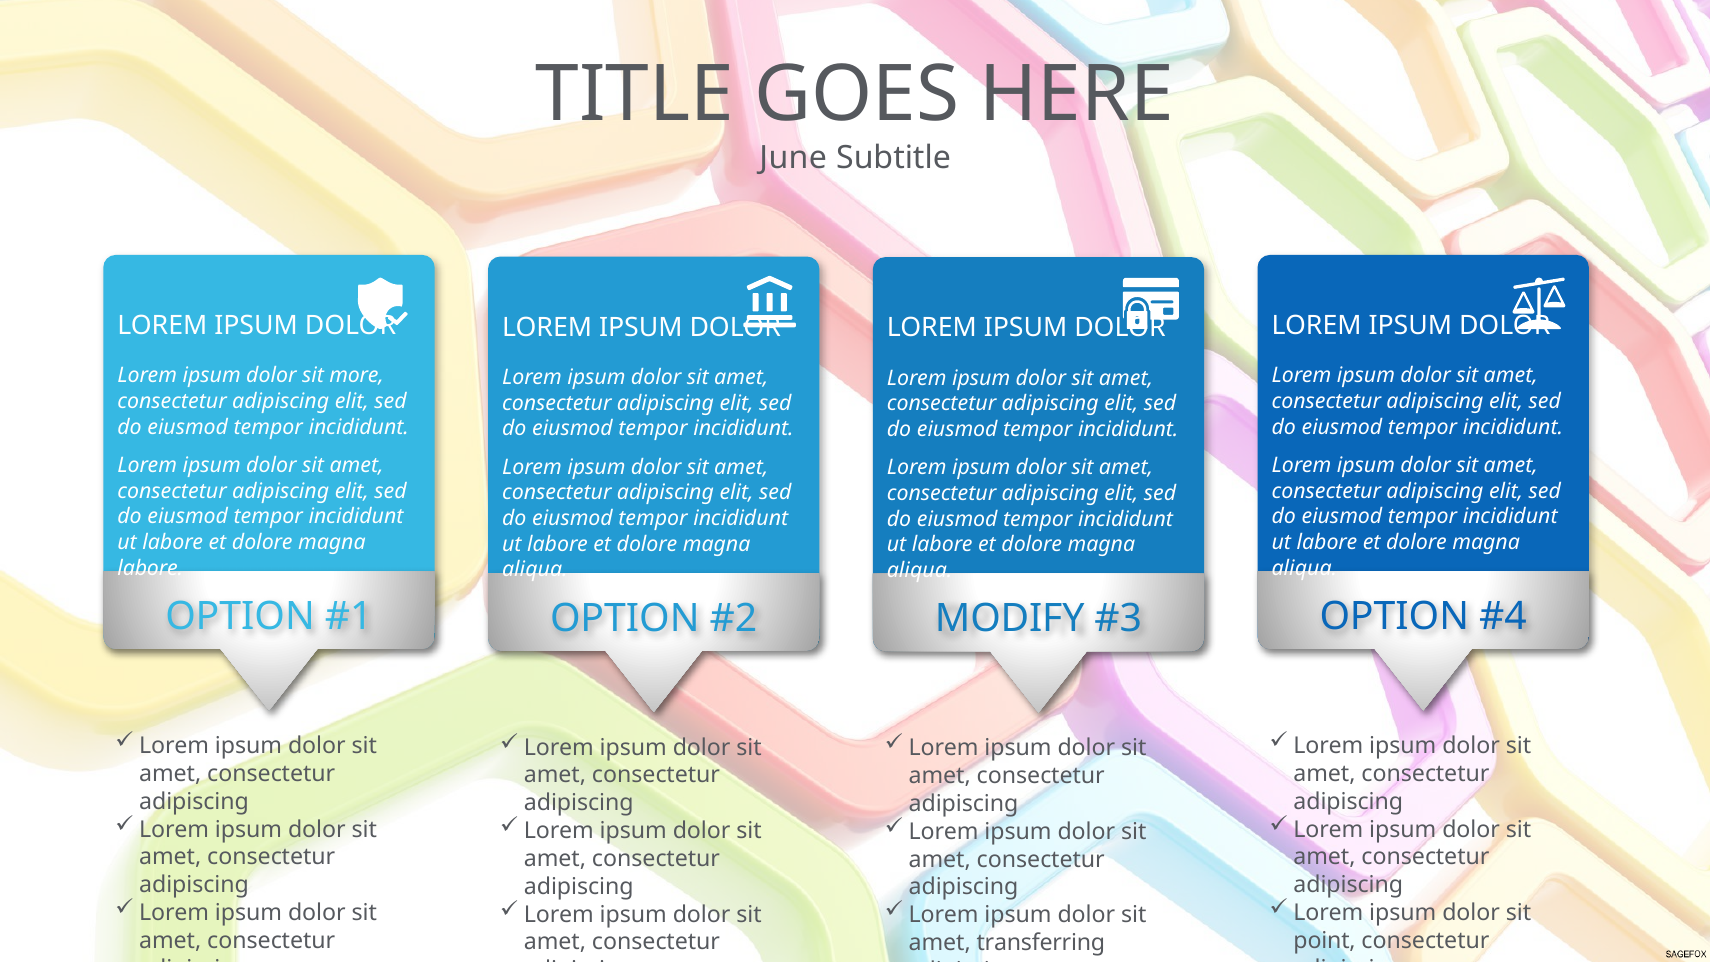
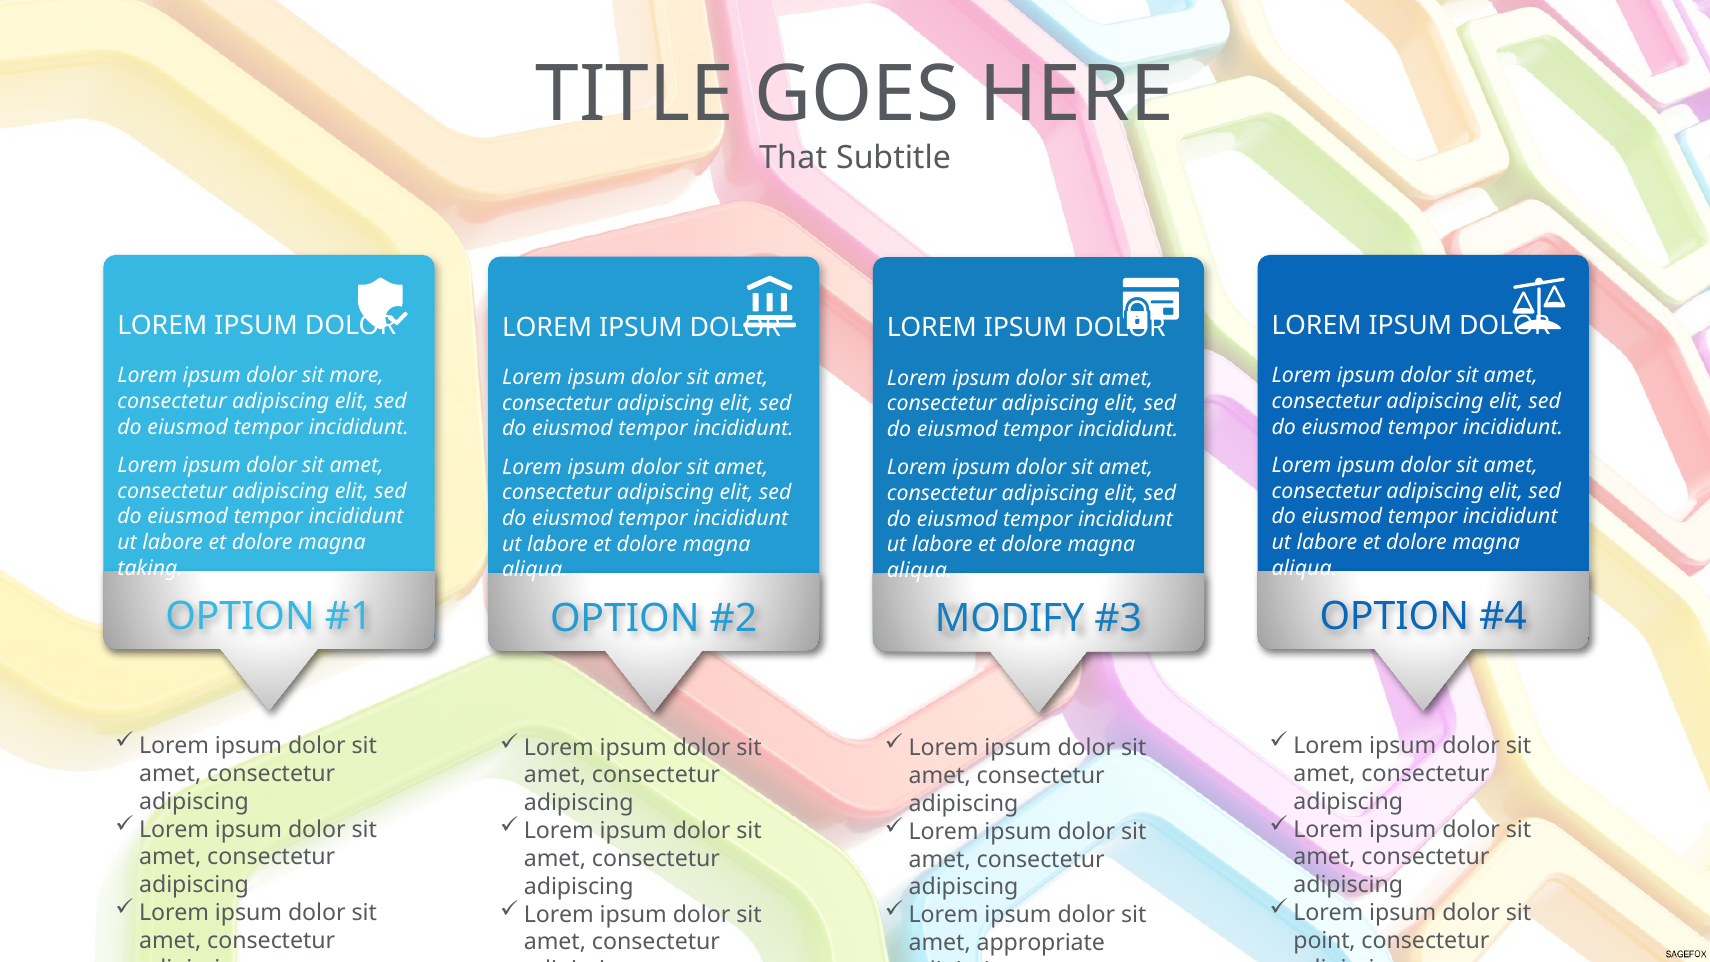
June: June -> That
labore at (150, 568): labore -> taking
transferring: transferring -> appropriate
